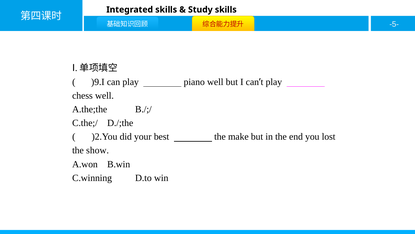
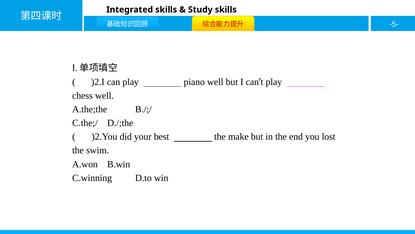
)9.I: )9.I -> )2.I
show: show -> swim
